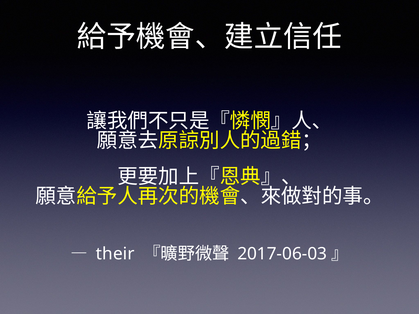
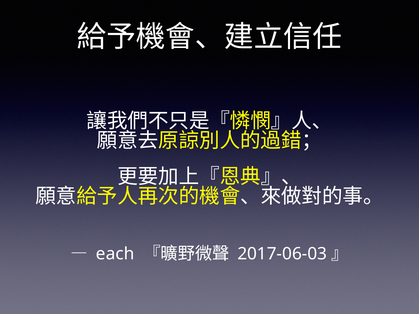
their: their -> each
